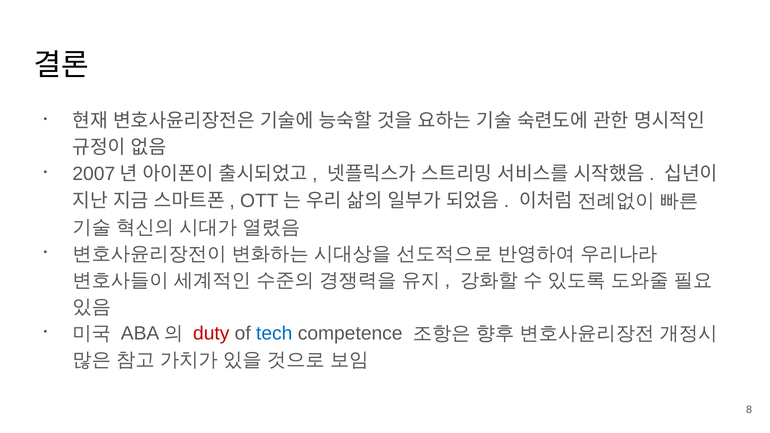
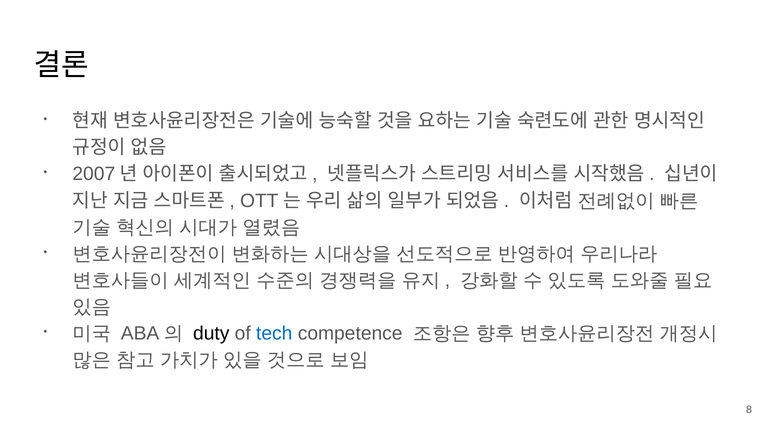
duty colour: red -> black
